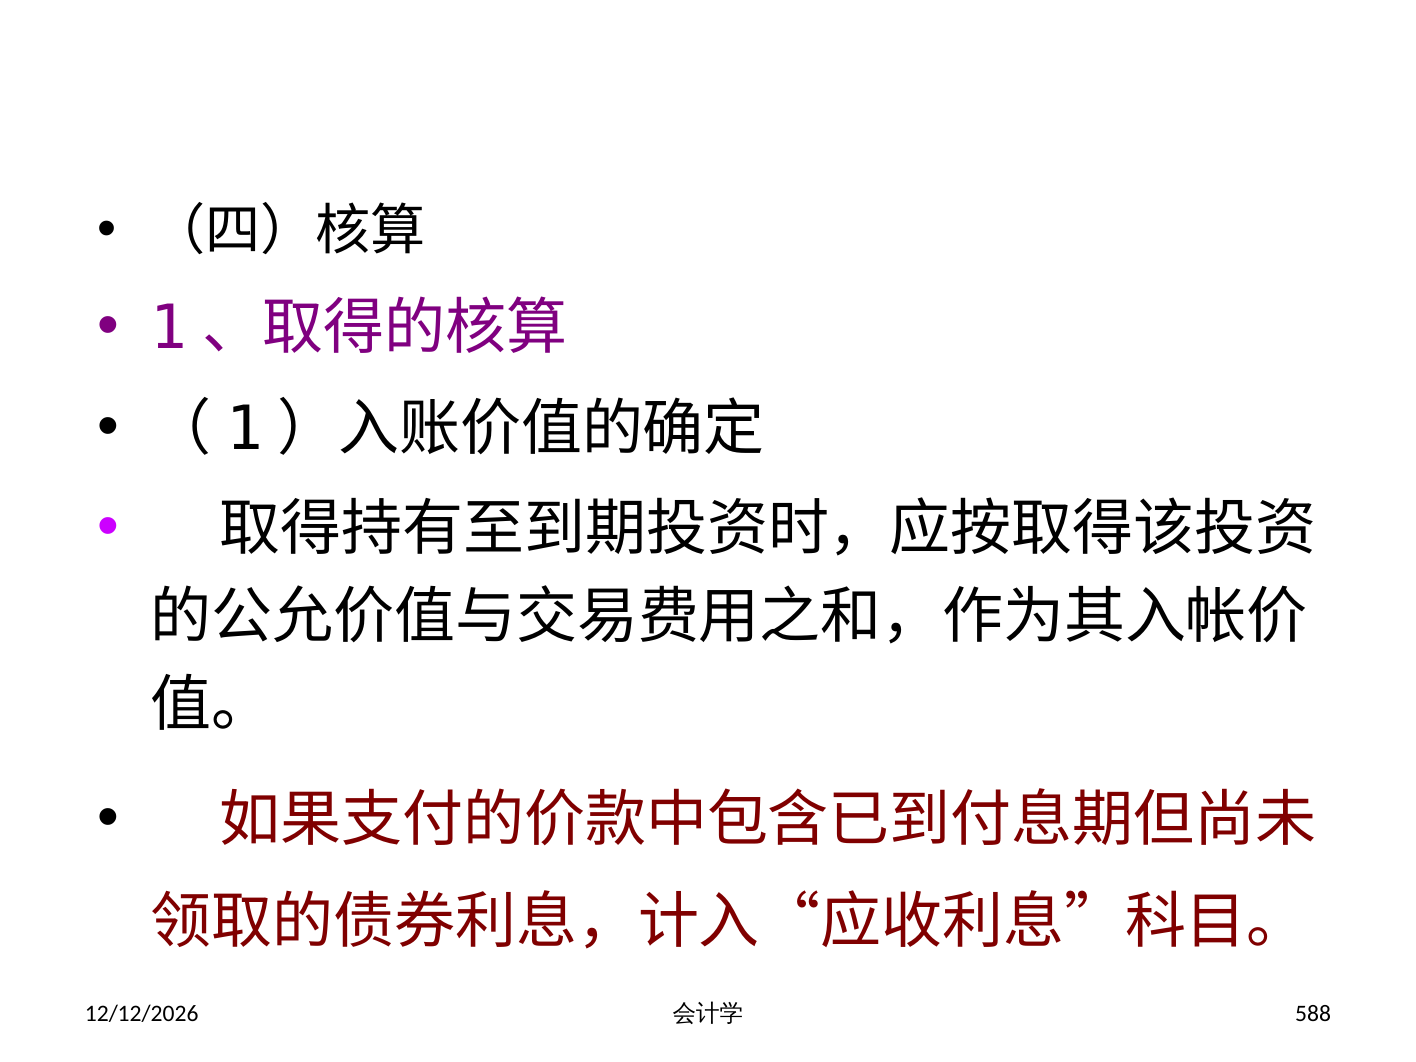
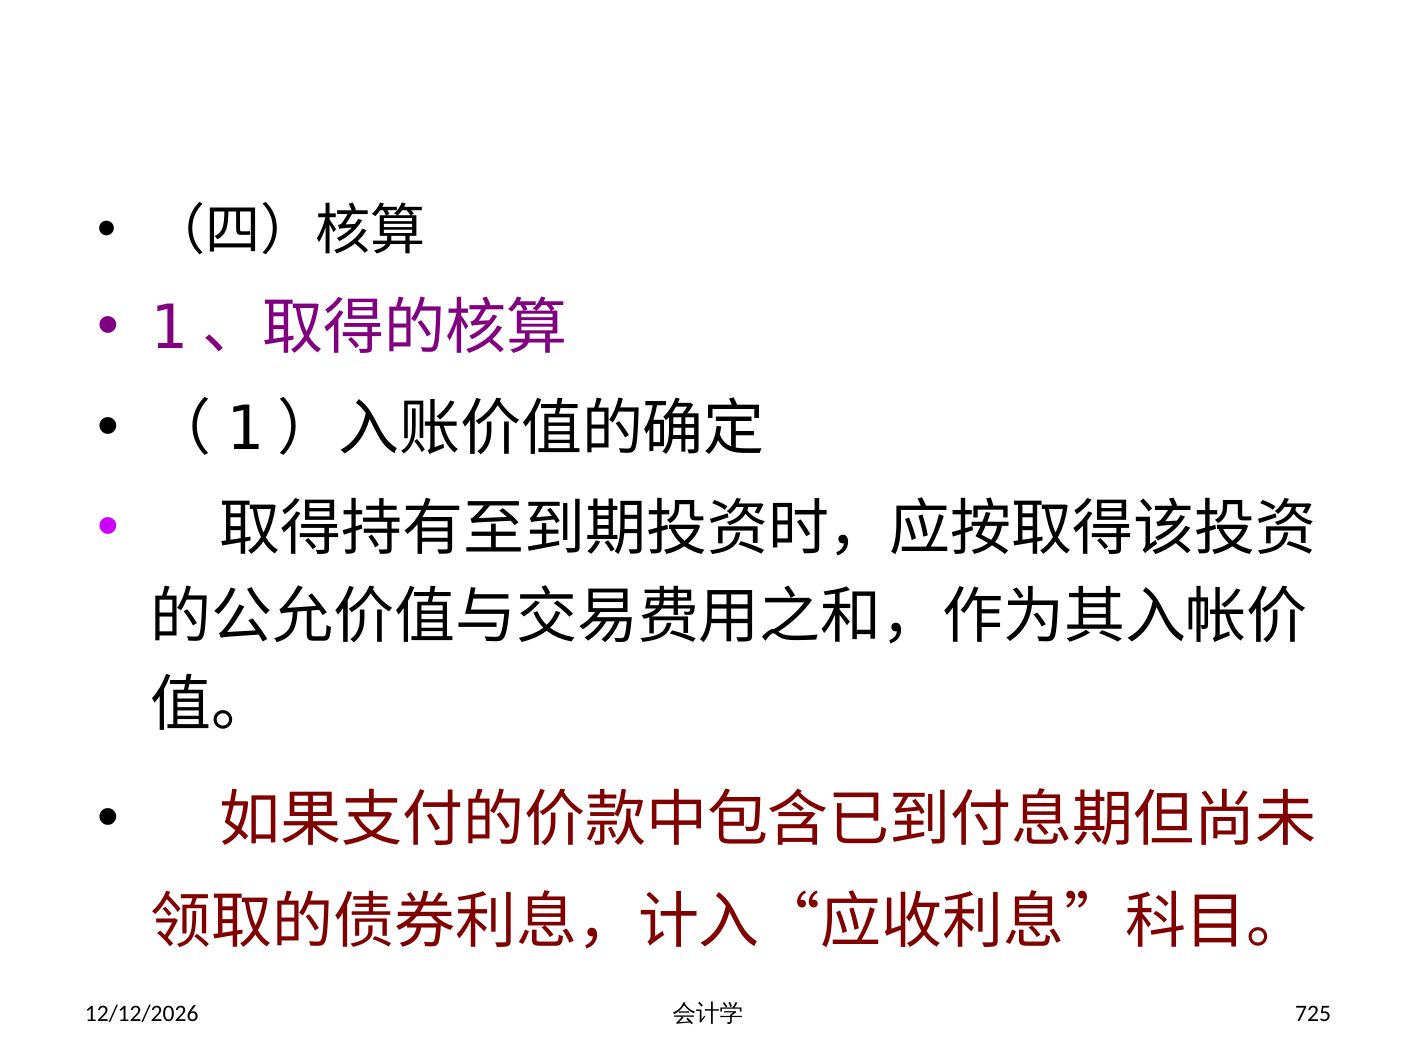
588: 588 -> 725
